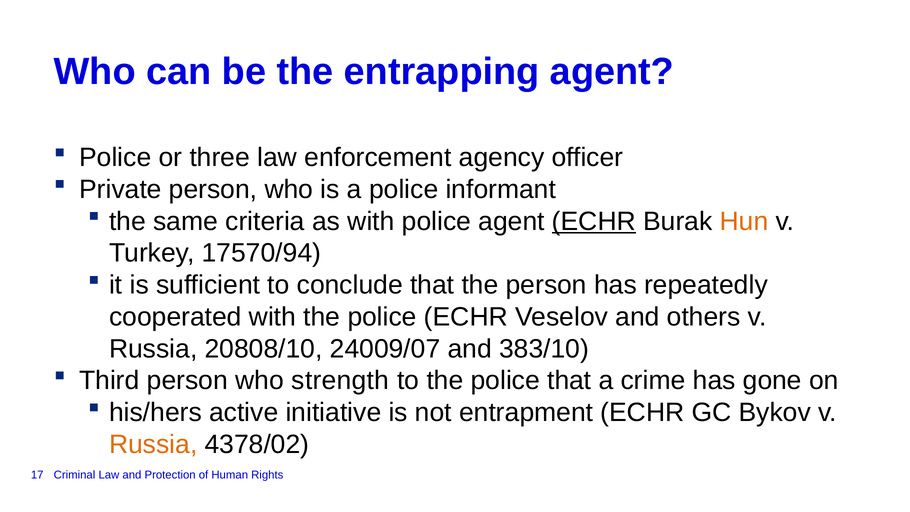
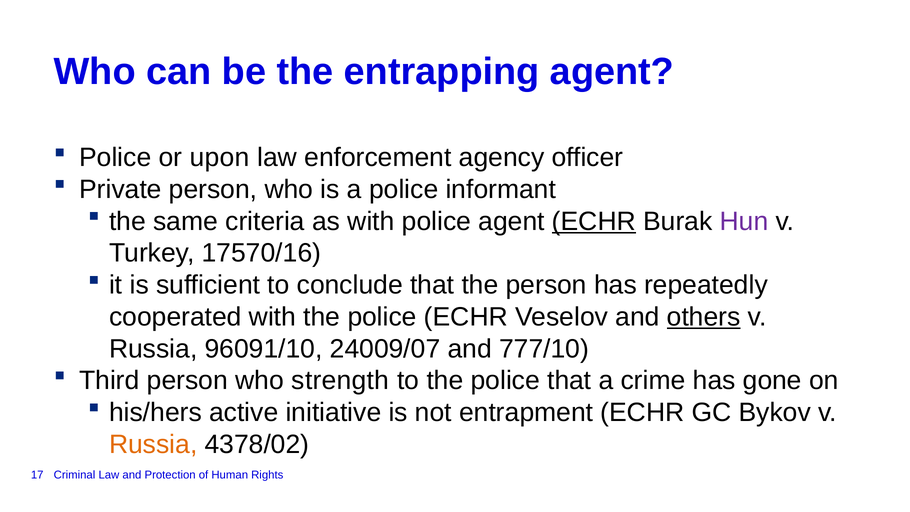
three: three -> upon
Hun colour: orange -> purple
17570/94: 17570/94 -> 17570/16
others underline: none -> present
20808/10: 20808/10 -> 96091/10
383/10: 383/10 -> 777/10
